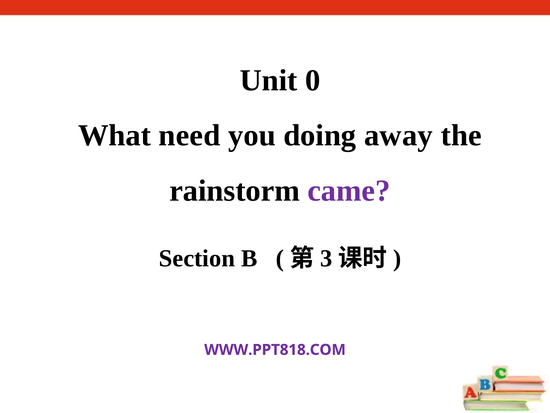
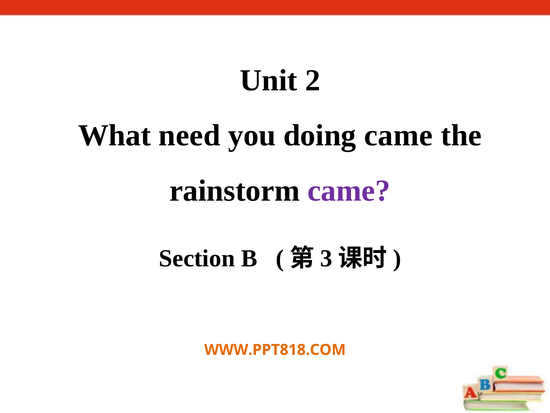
0: 0 -> 2
doing away: away -> came
WWW.PPT818.COM colour: purple -> orange
